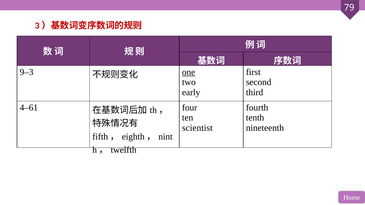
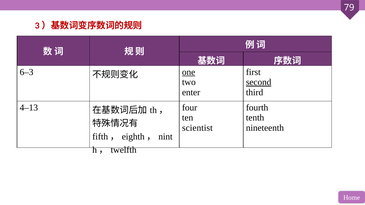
9–3: 9–3 -> 6–3
second underline: none -> present
early: early -> enter
4–61: 4–61 -> 4–13
